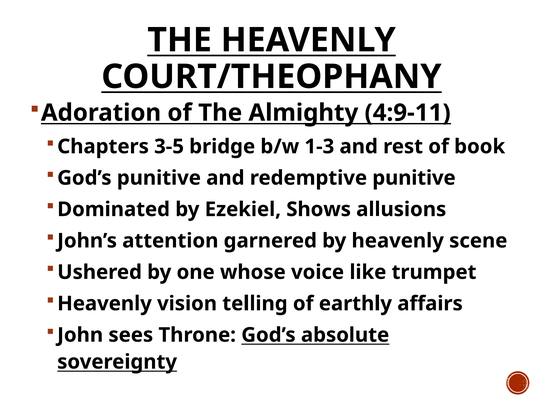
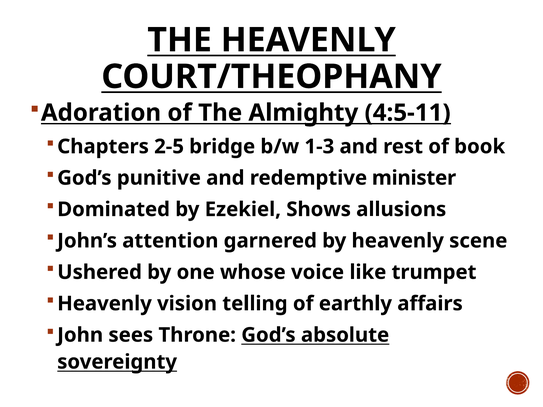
4:9-11: 4:9-11 -> 4:5-11
3-5: 3-5 -> 2-5
redemptive punitive: punitive -> minister
